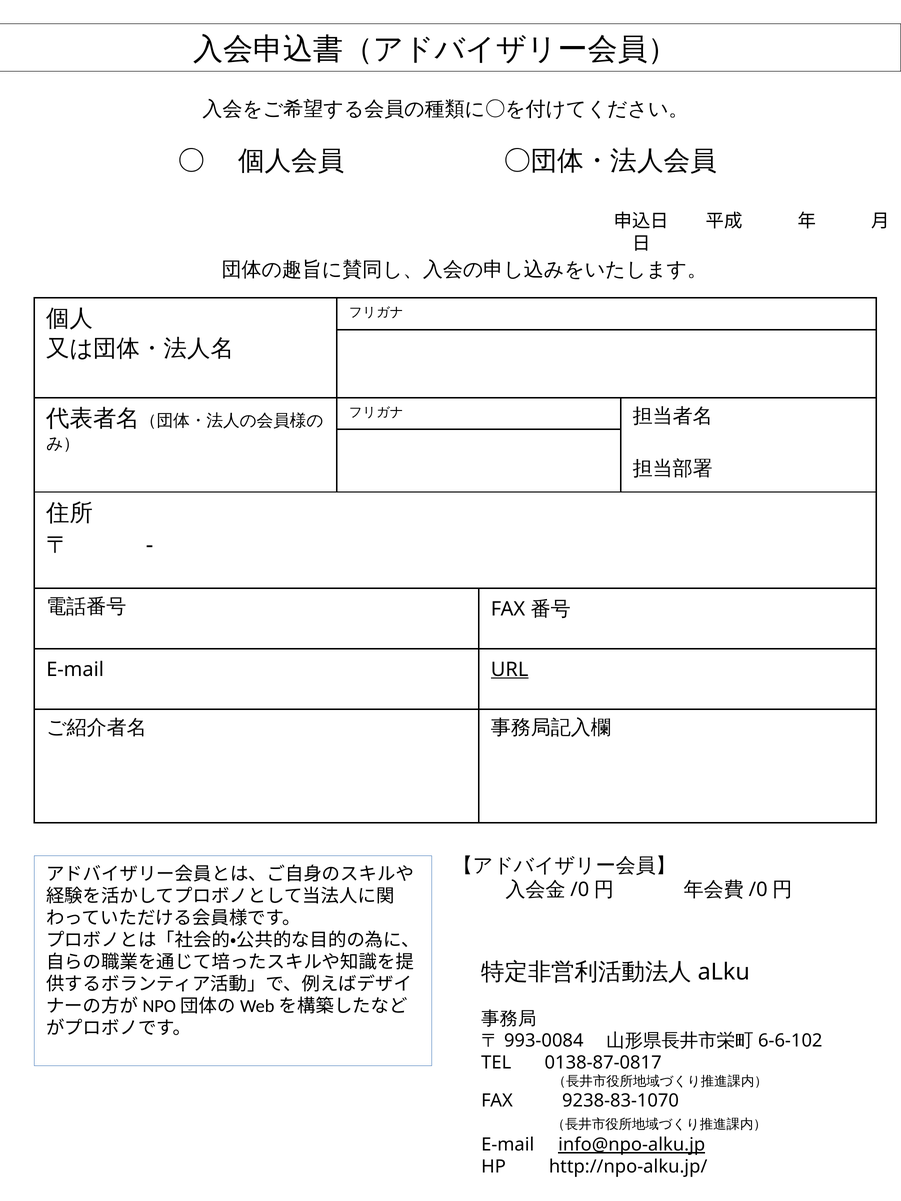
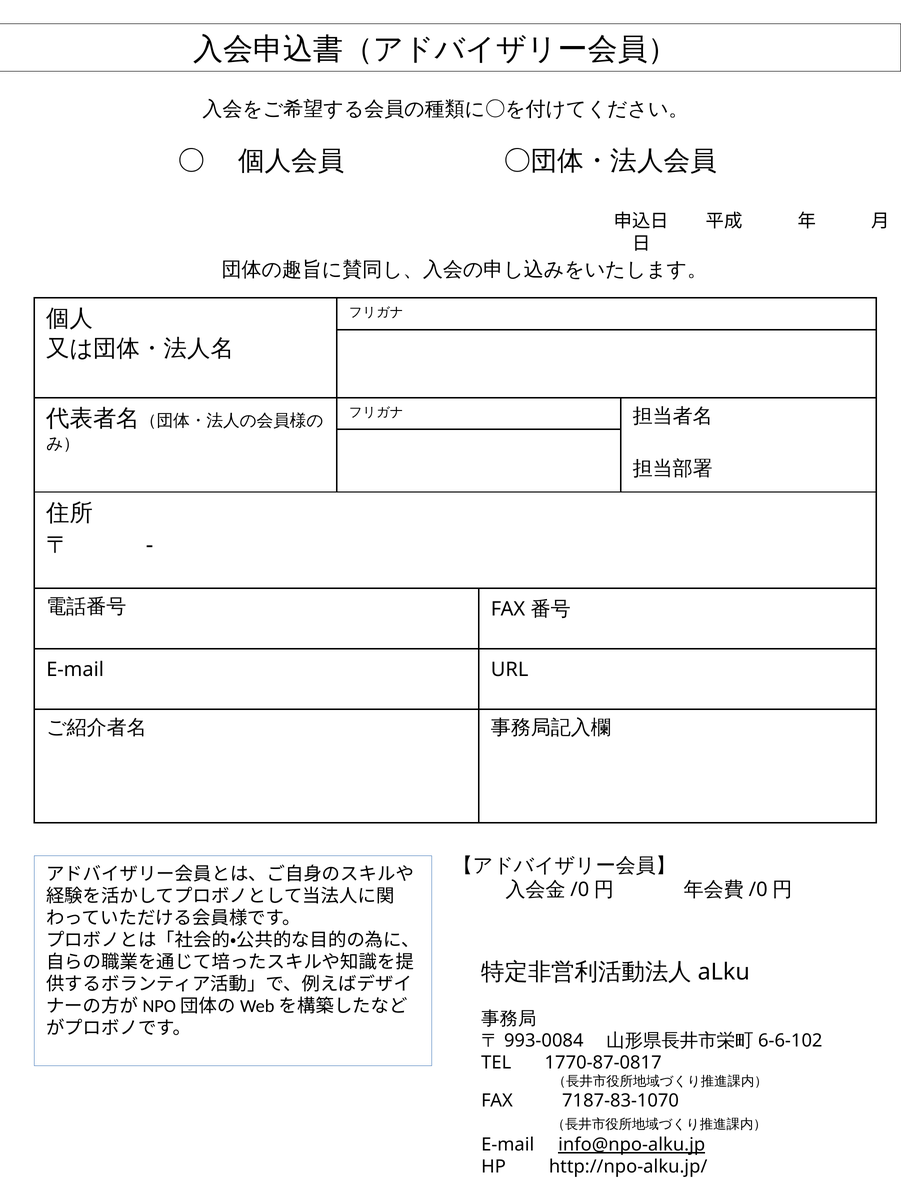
URL underline: present -> none
0138-87-0817: 0138-87-0817 -> 1770-87-0817
9238-83-1070: 9238-83-1070 -> 7187-83-1070
